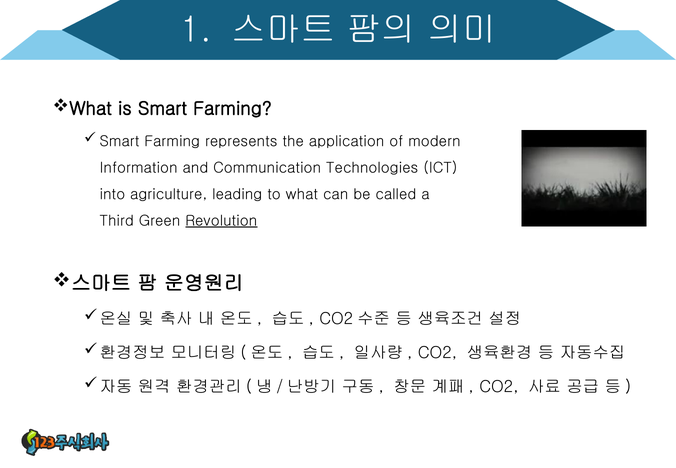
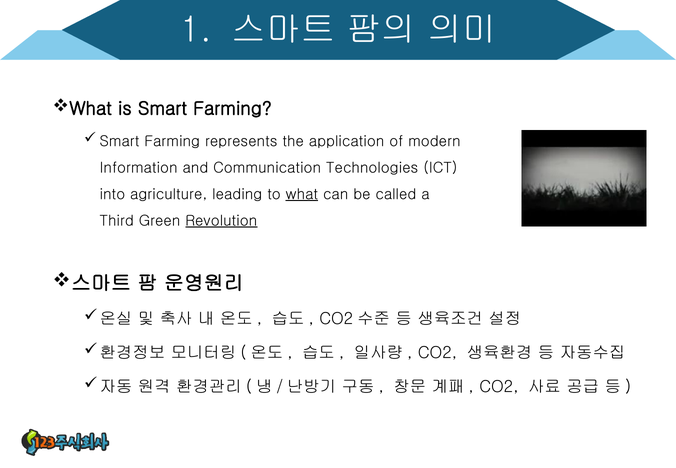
what at (302, 194) underline: none -> present
